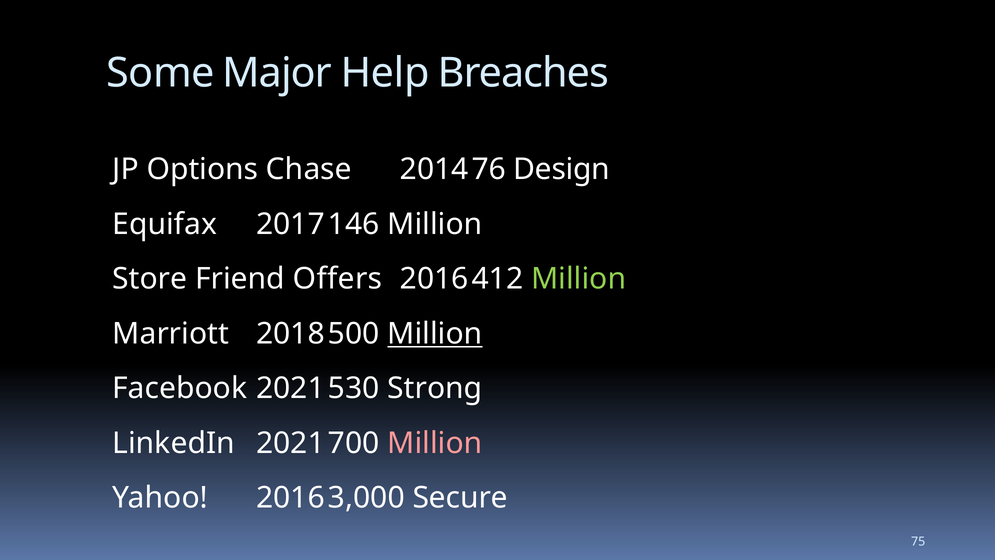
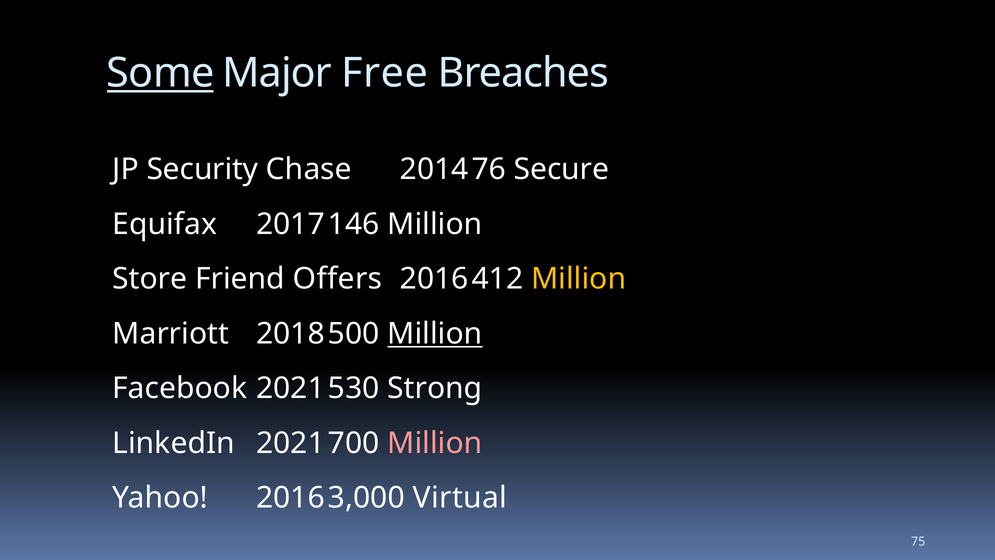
Some underline: none -> present
Help: Help -> Free
Options: Options -> Security
Design: Design -> Secure
Million at (579, 279) colour: light green -> yellow
Secure: Secure -> Virtual
